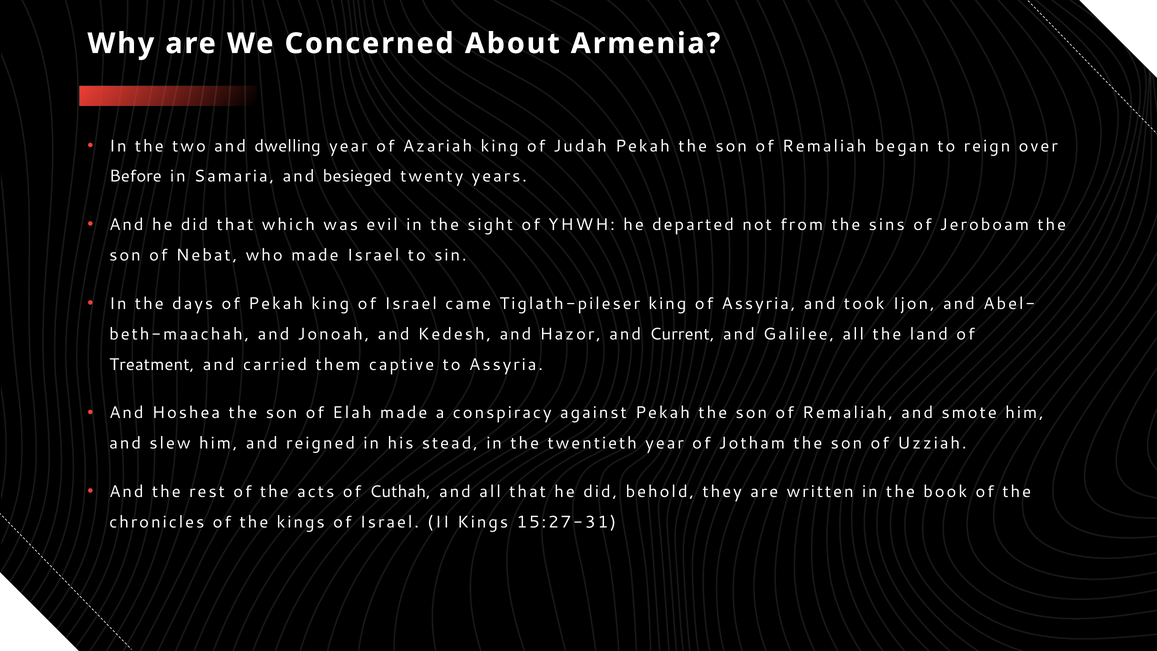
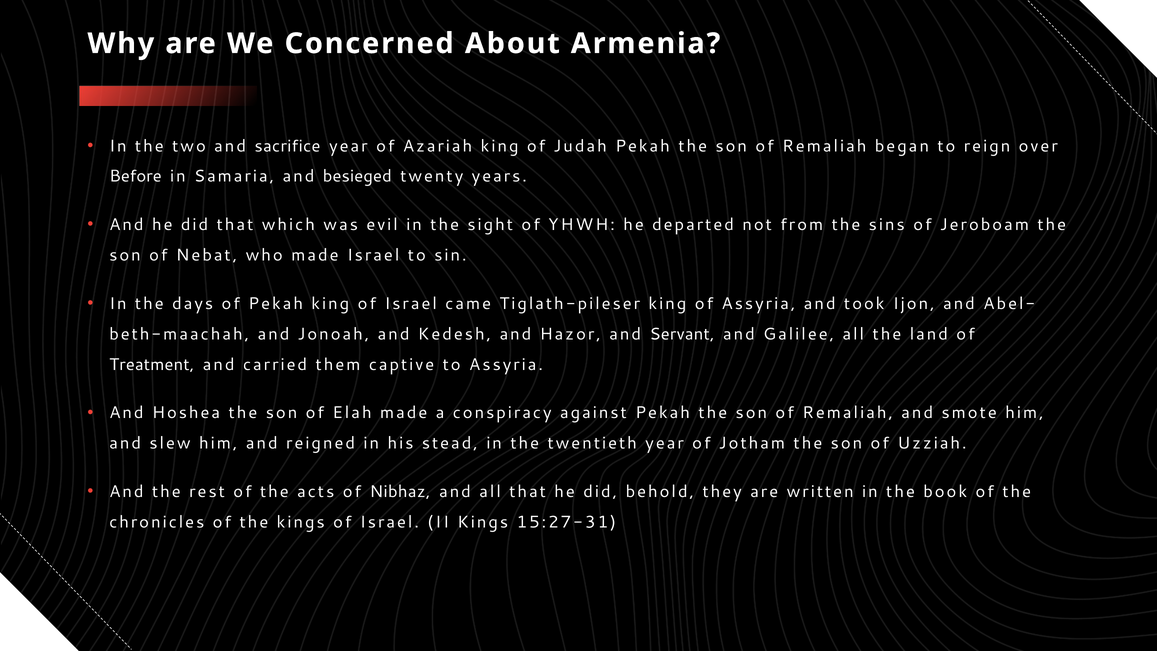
dwelling: dwelling -> sacrifice
Current: Current -> Servant
Cuthah: Cuthah -> Nibhaz
